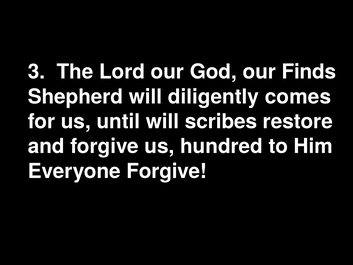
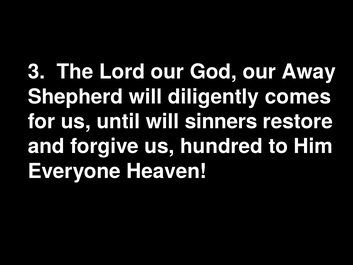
Finds: Finds -> Away
scribes: scribes -> sinners
Everyone Forgive: Forgive -> Heaven
